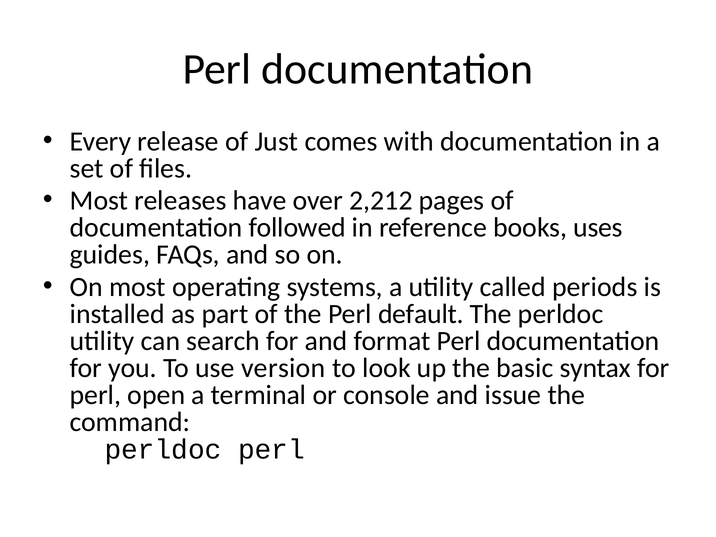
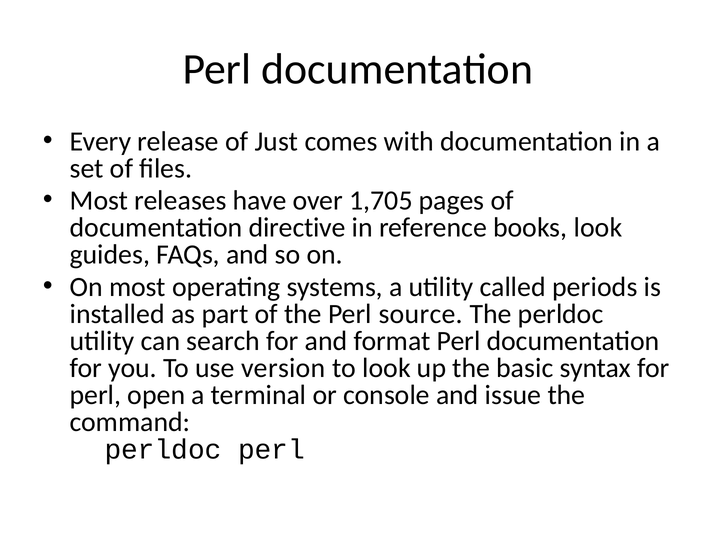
2,212: 2,212 -> 1,705
followed: followed -> directive
books uses: uses -> look
default: default -> source
